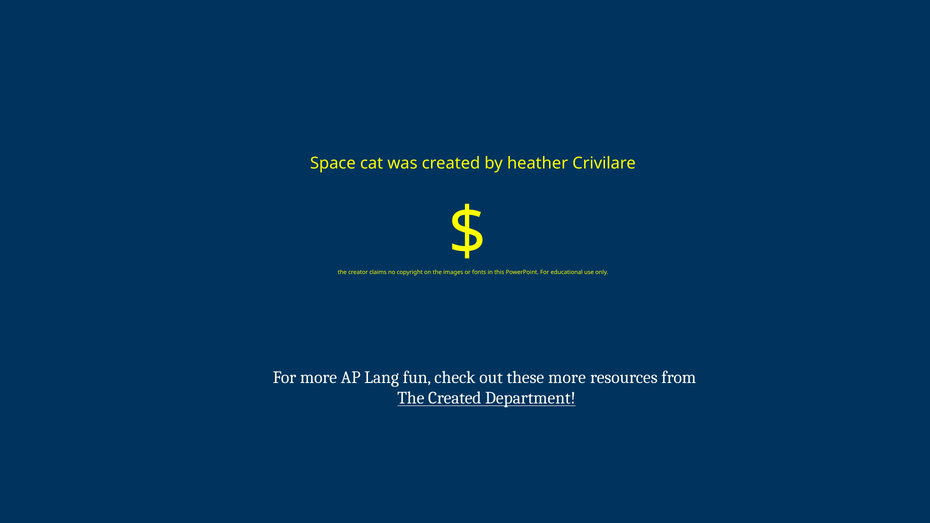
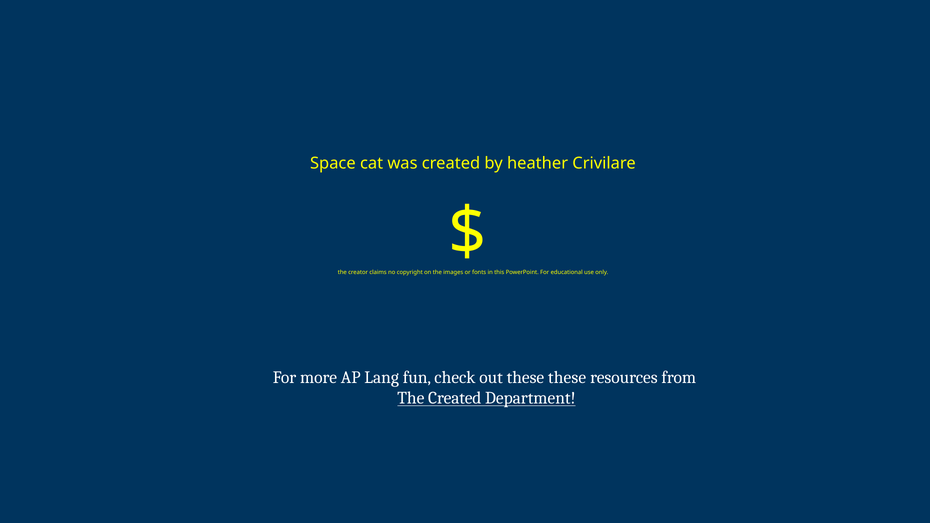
these more: more -> these
